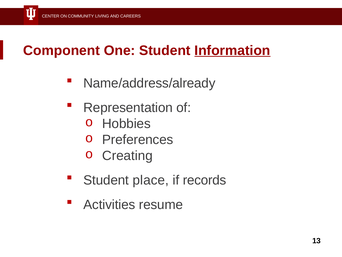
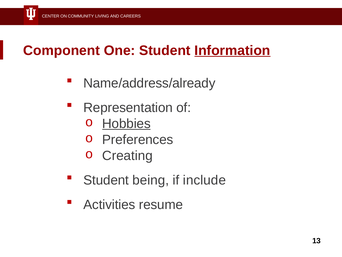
Hobbies underline: none -> present
place: place -> being
records: records -> include
